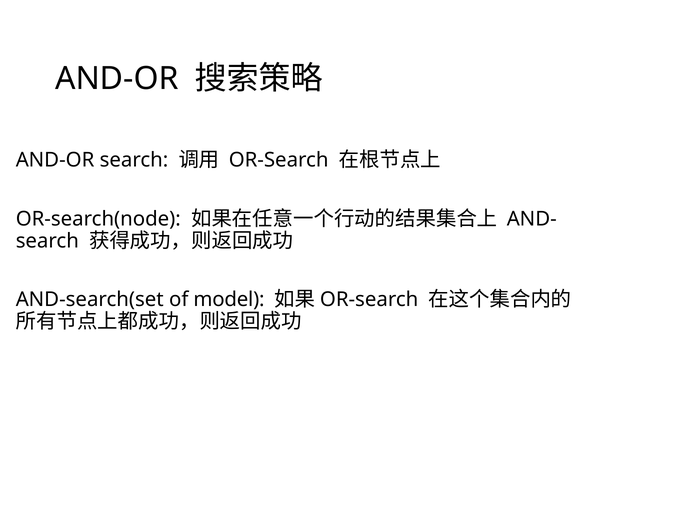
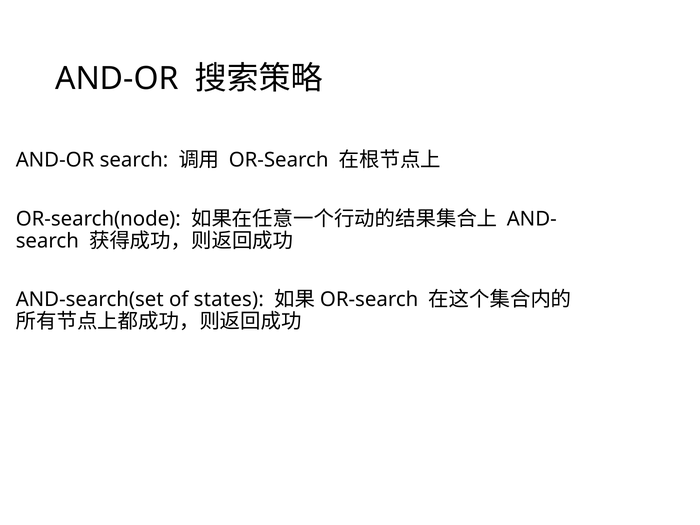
model: model -> states
